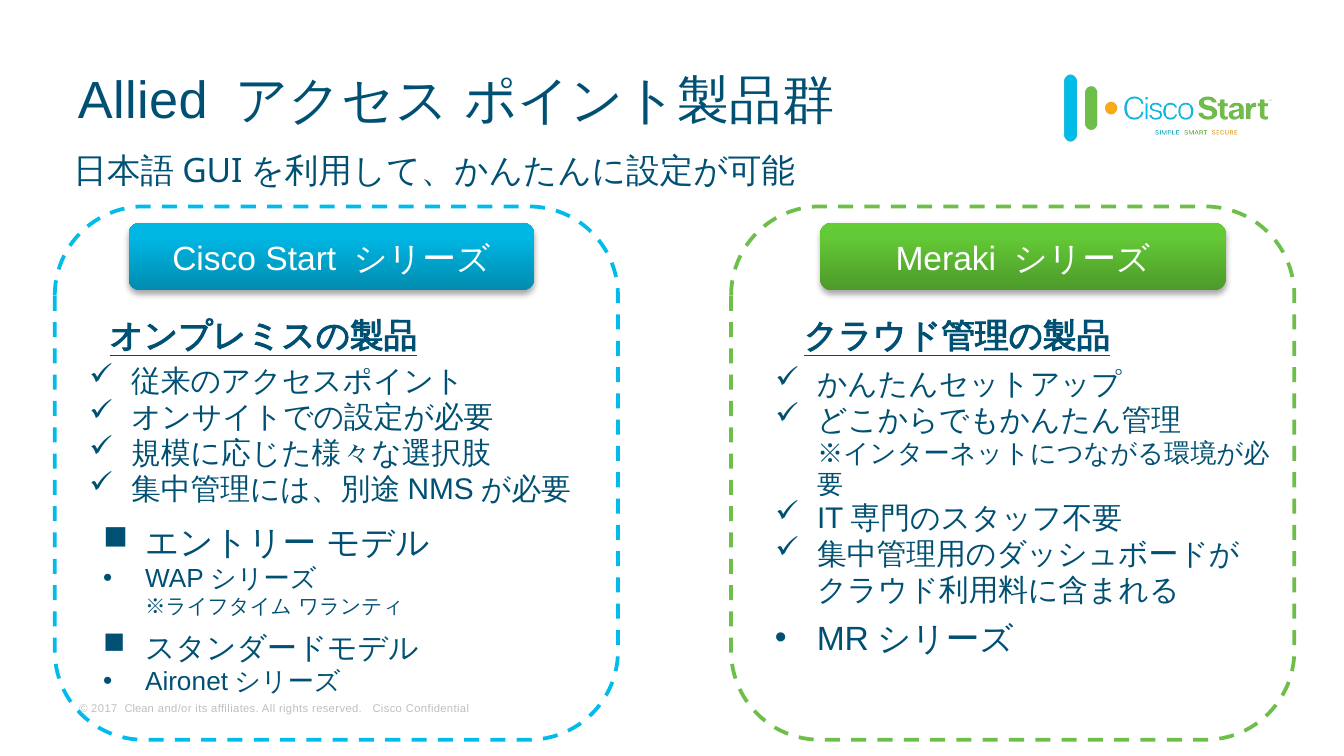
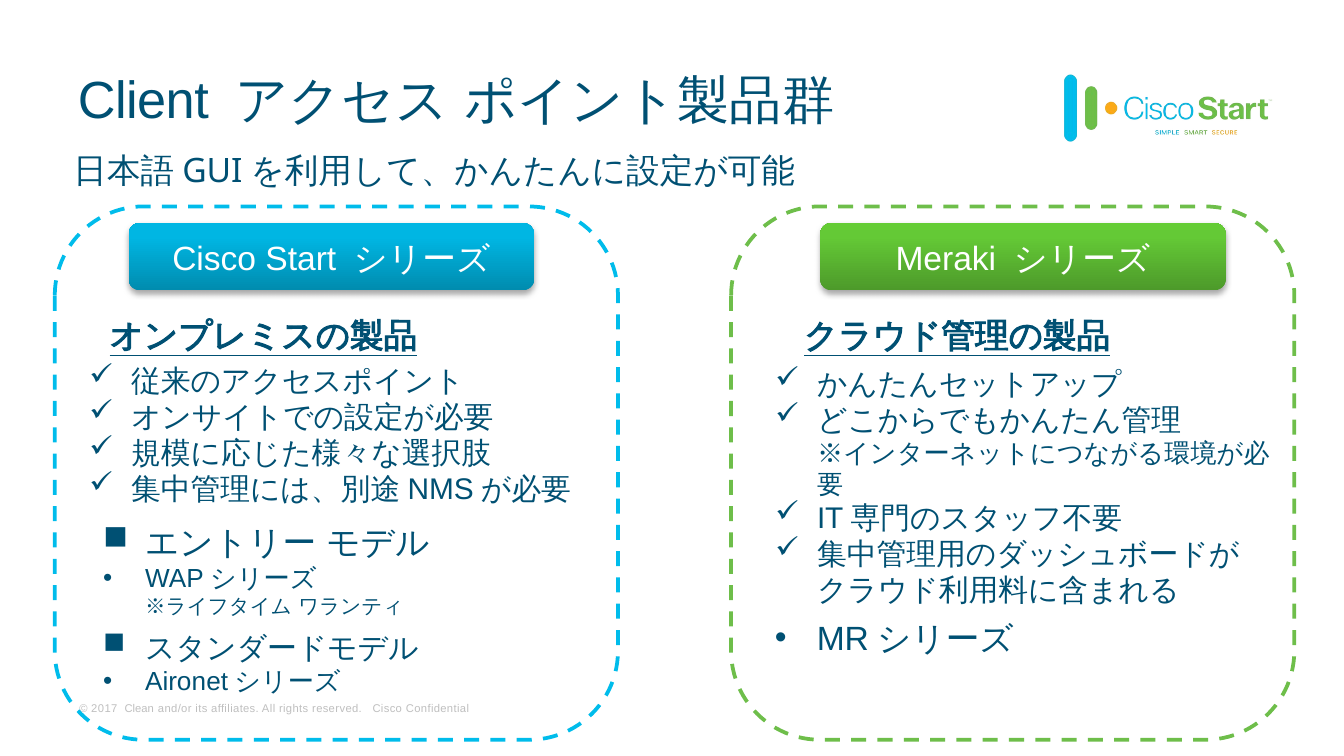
Allied: Allied -> Client
